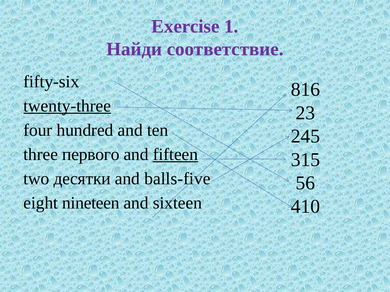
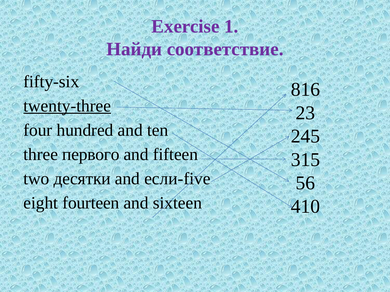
fifteen underline: present -> none
balls-five: balls-five -> если-five
nineteen: nineteen -> fourteen
